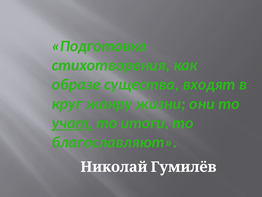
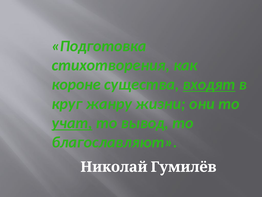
образе: образе -> короне
входят underline: none -> present
итоги: итоги -> вывод
